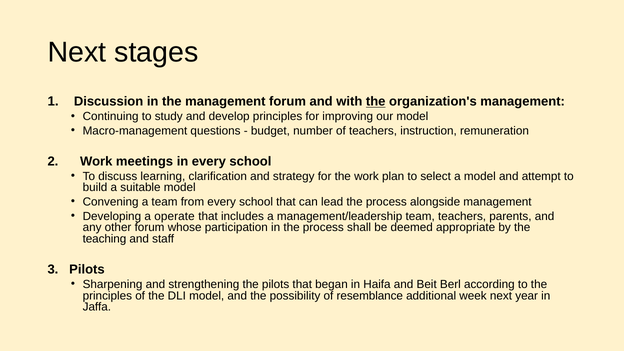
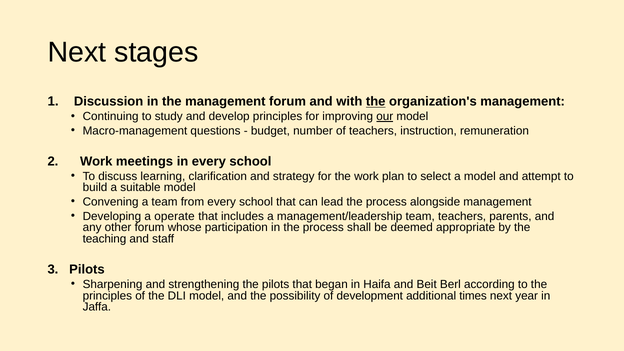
our underline: none -> present
resemblance: resemblance -> development
week: week -> times
